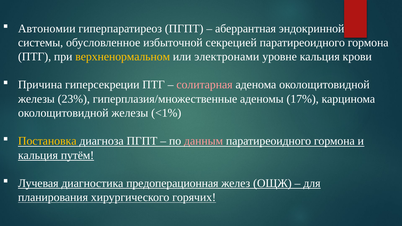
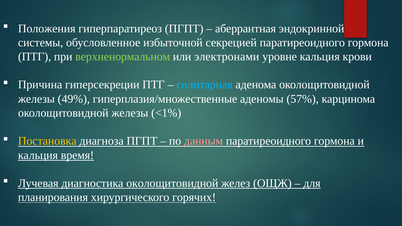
Автономии: Автономии -> Положения
верхненормальном colour: yellow -> light green
солитарная colour: pink -> light blue
23%: 23% -> 49%
17%: 17% -> 57%
путём: путём -> время
диагностика предоперационная: предоперационная -> околощитовидной
